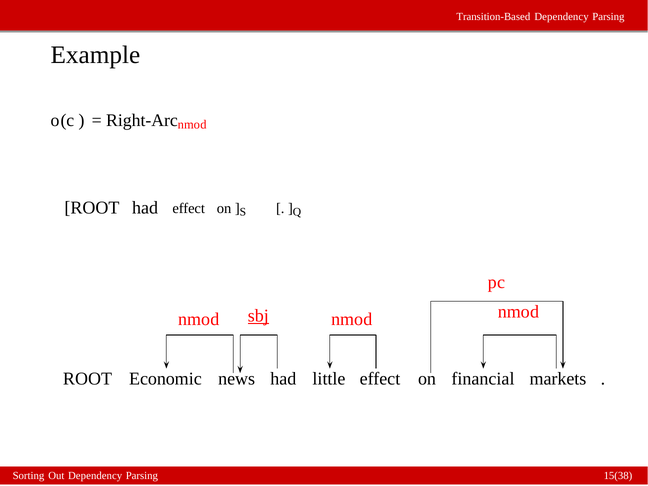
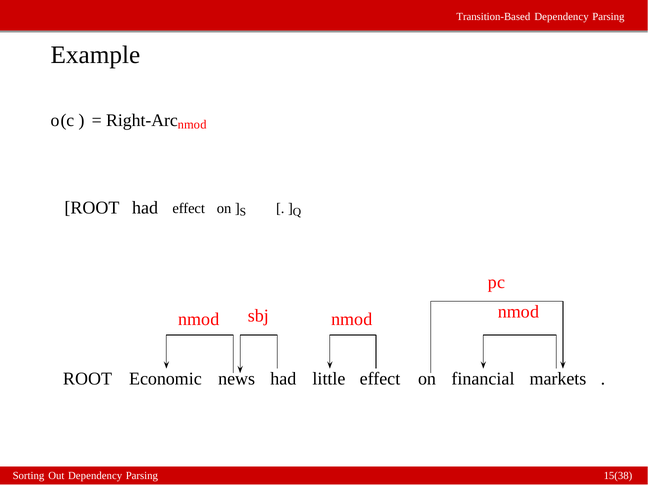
sbj underline: present -> none
